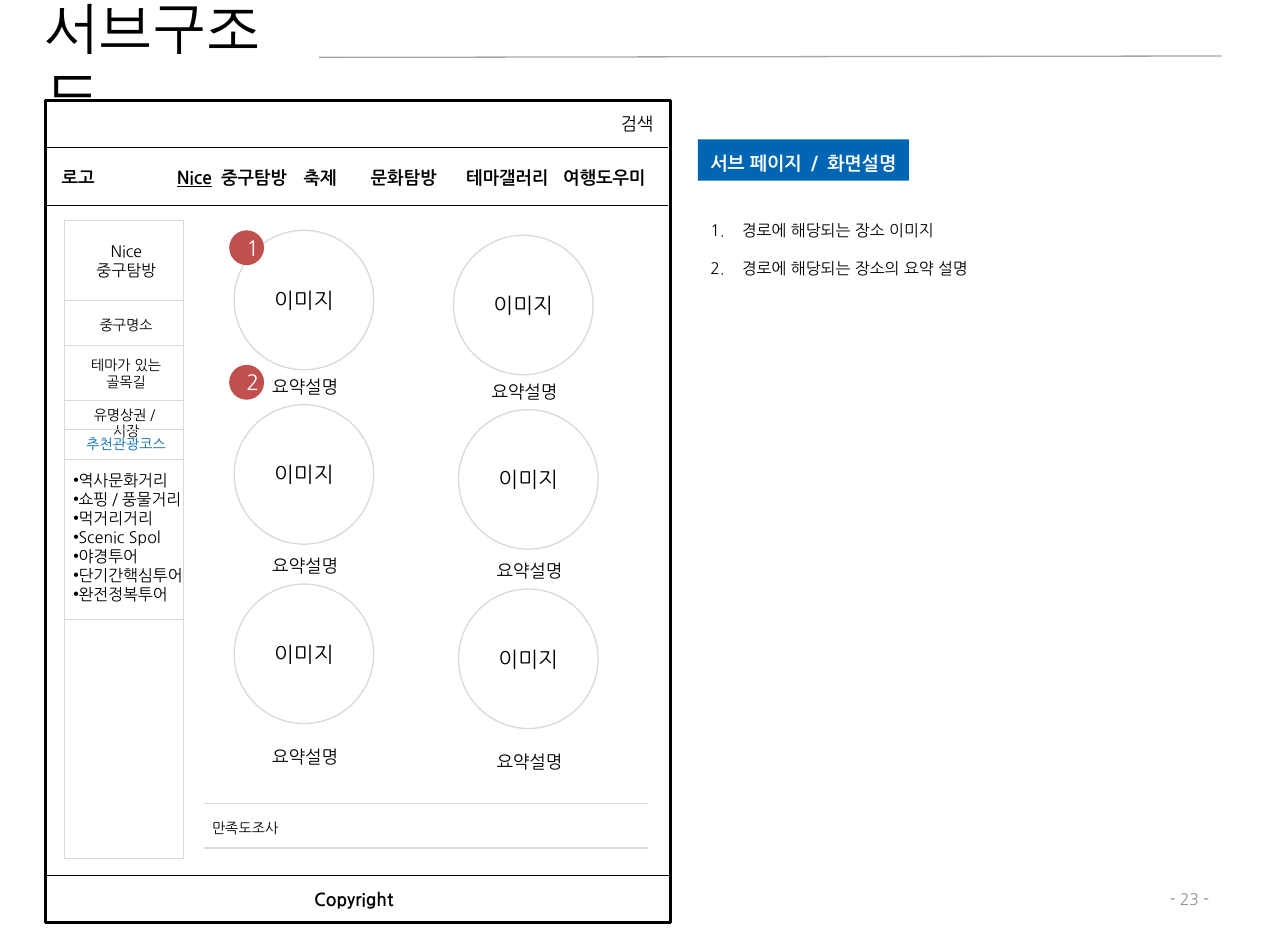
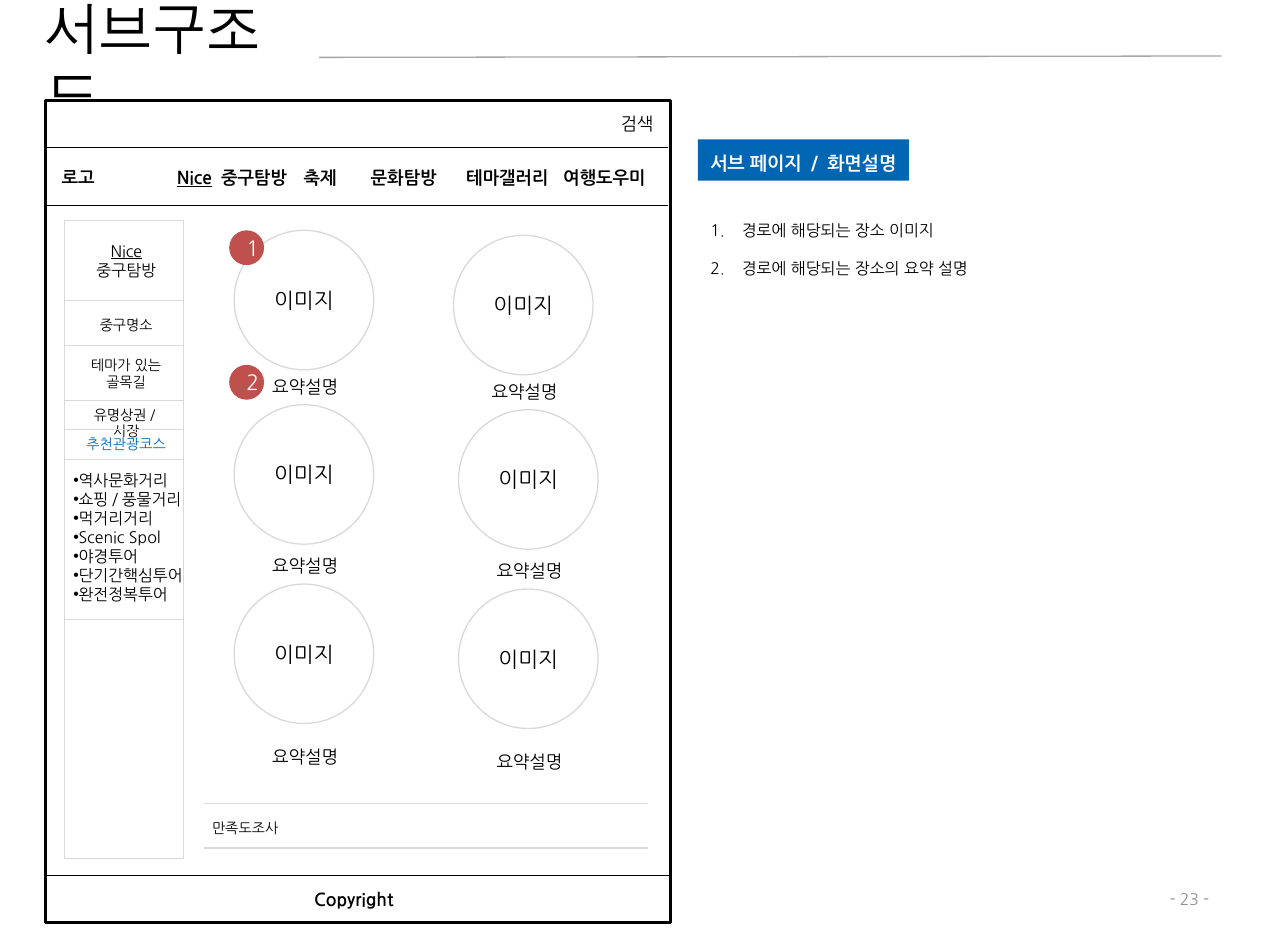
Nice at (126, 252) underline: none -> present
